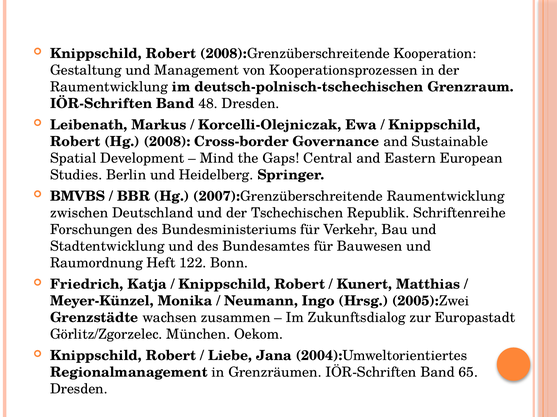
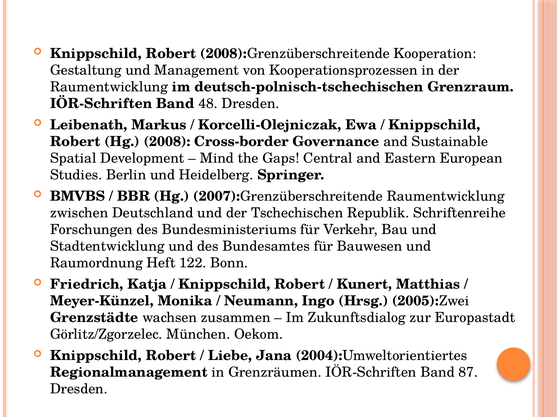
65: 65 -> 87
